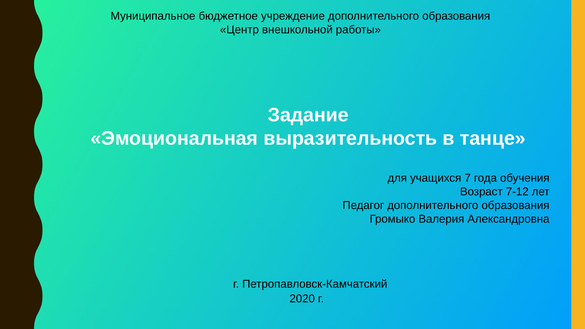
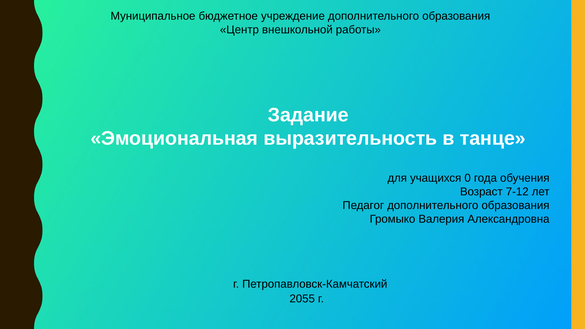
7: 7 -> 0
2020: 2020 -> 2055
